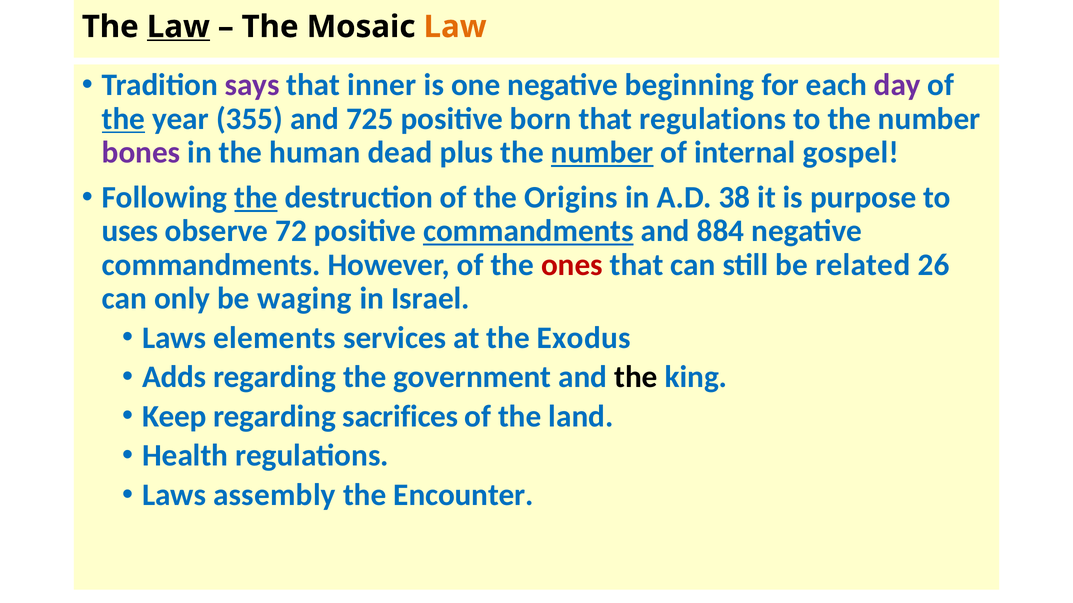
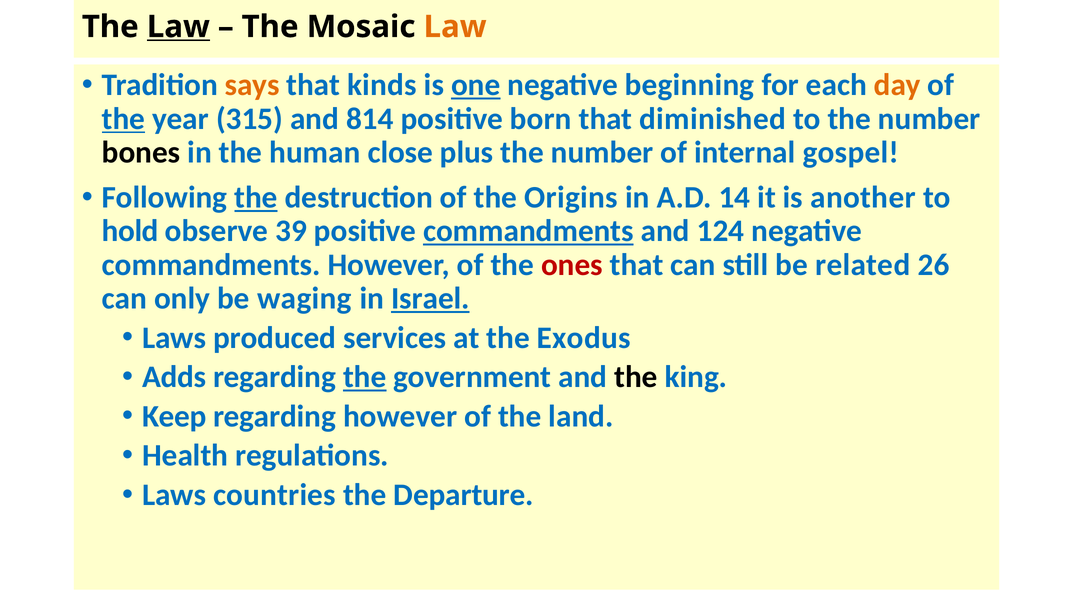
says colour: purple -> orange
inner: inner -> kinds
one underline: none -> present
day colour: purple -> orange
355: 355 -> 315
725: 725 -> 814
that regulations: regulations -> diminished
bones colour: purple -> black
dead: dead -> close
number at (602, 153) underline: present -> none
38: 38 -> 14
purpose: purpose -> another
uses: uses -> hold
72: 72 -> 39
884: 884 -> 124
Israel underline: none -> present
elements: elements -> produced
the at (365, 377) underline: none -> present
regarding sacrifices: sacrifices -> however
assembly: assembly -> countries
Encounter: Encounter -> Departure
